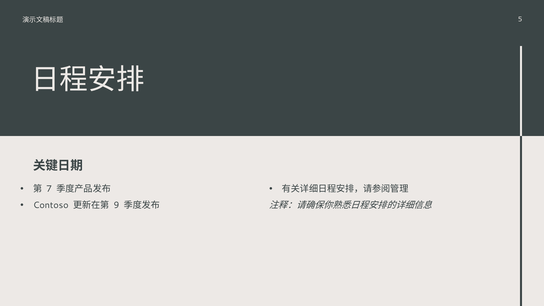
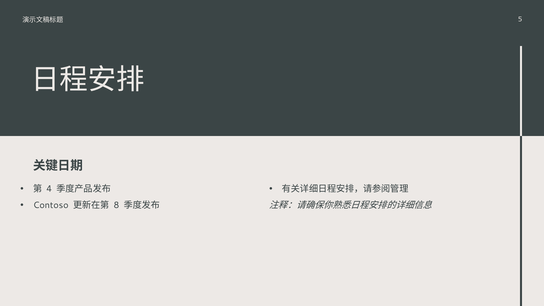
7: 7 -> 4
9: 9 -> 8
